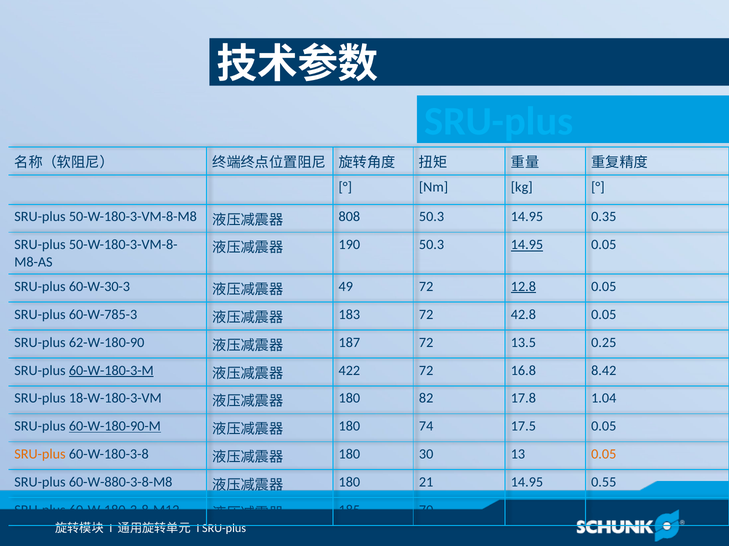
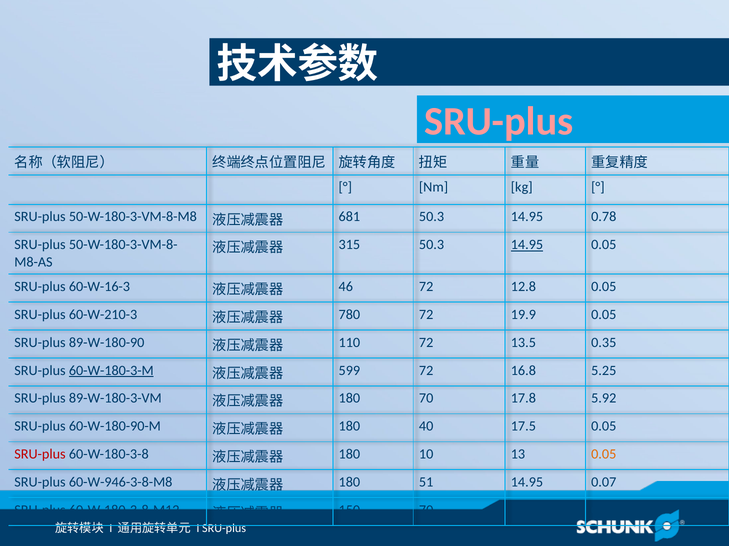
SRU-plus at (499, 122) colour: light blue -> pink
808: 808 -> 681
0.35: 0.35 -> 0.78
190: 190 -> 315
60-W-30-3: 60-W-30-3 -> 60-W-16-3
49: 49 -> 46
12.8 underline: present -> none
60-W-785-3: 60-W-785-3 -> 60-W-210-3
183: 183 -> 780
42.8: 42.8 -> 19.9
62-W-180-90: 62-W-180-90 -> 89-W-180-90
187: 187 -> 110
0.25: 0.25 -> 0.35
422: 422 -> 599
8.42: 8.42 -> 5.25
18-W-180-3-VM: 18-W-180-3-VM -> 89-W-180-3-VM
180 82: 82 -> 70
1.04: 1.04 -> 5.92
60-W-180-90-M underline: present -> none
74: 74 -> 40
SRU-plus at (40, 455) colour: orange -> red
30: 30 -> 10
60-W-880-3-8-M8: 60-W-880-3-8-M8 -> 60-W-946-3-8-M8
21: 21 -> 51
0.55: 0.55 -> 0.07
185: 185 -> 150
